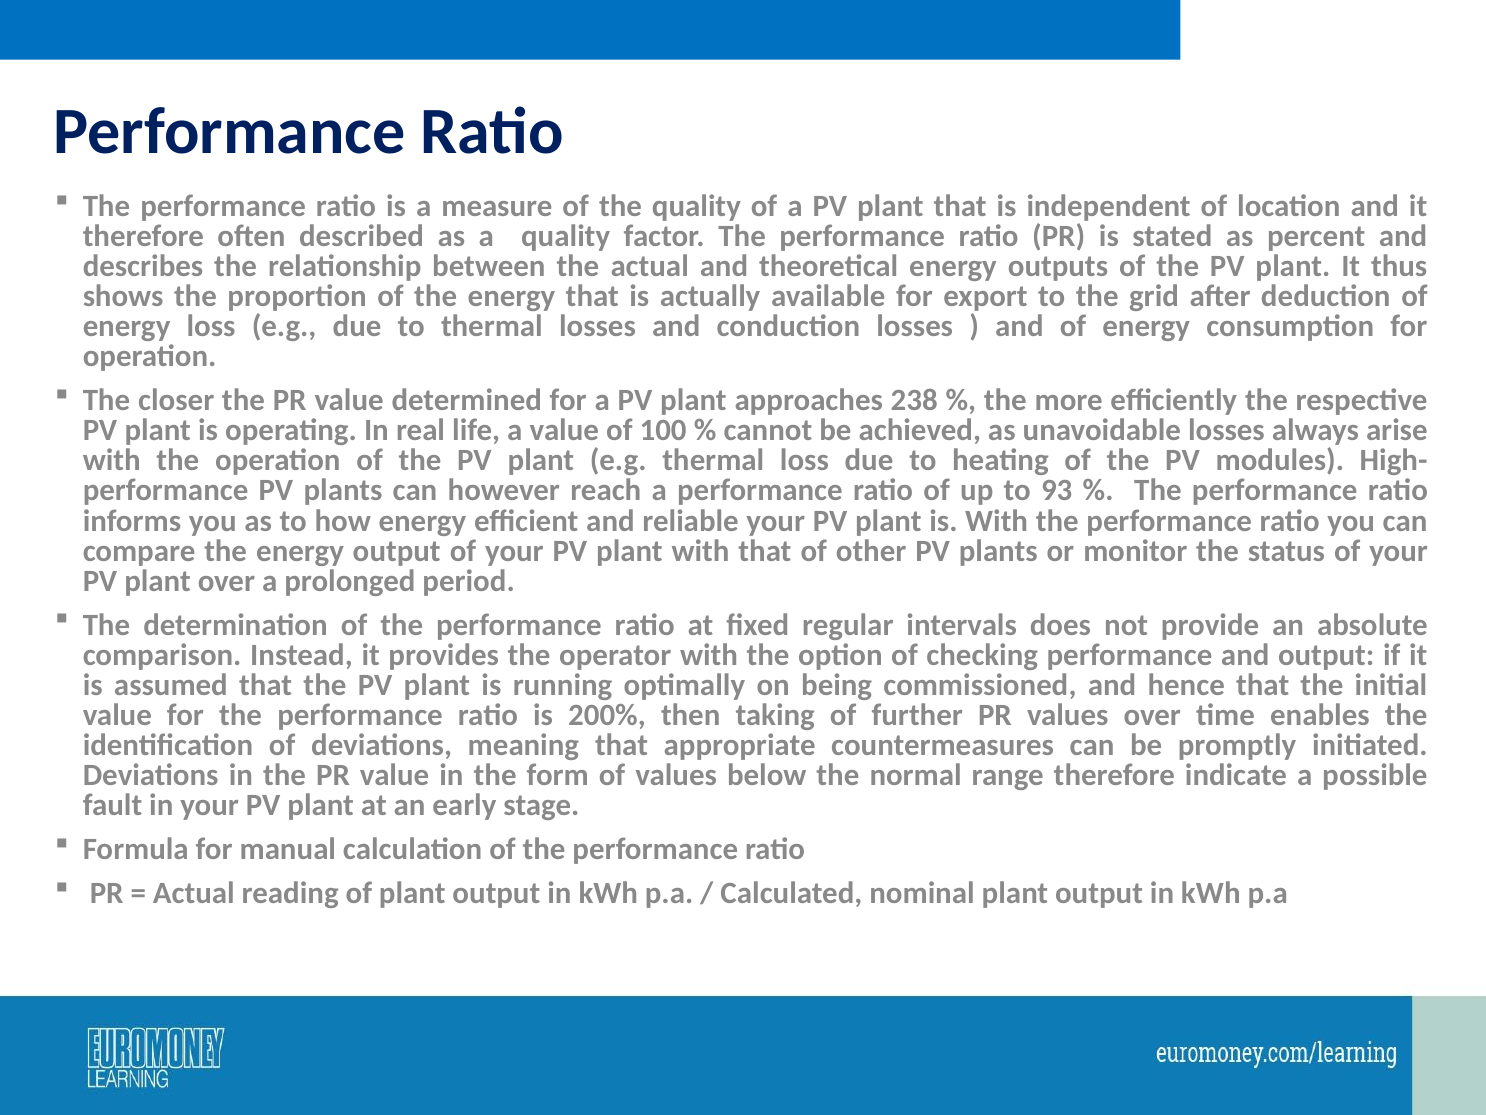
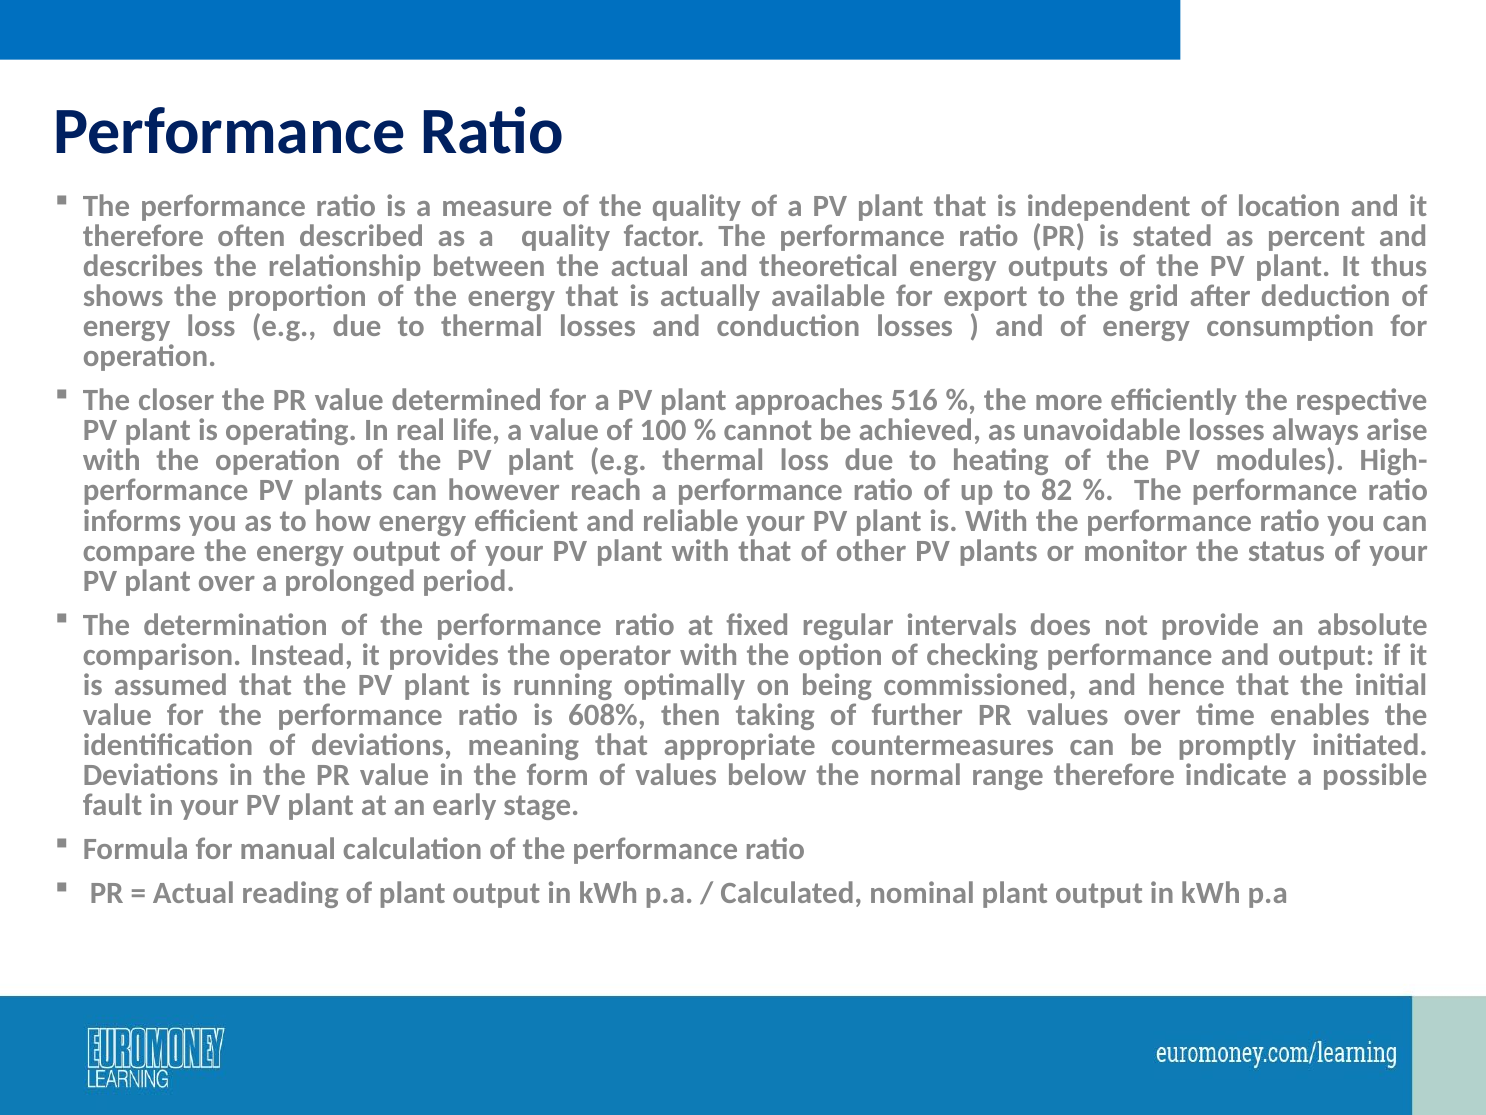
238: 238 -> 516
93: 93 -> 82
200%: 200% -> 608%
